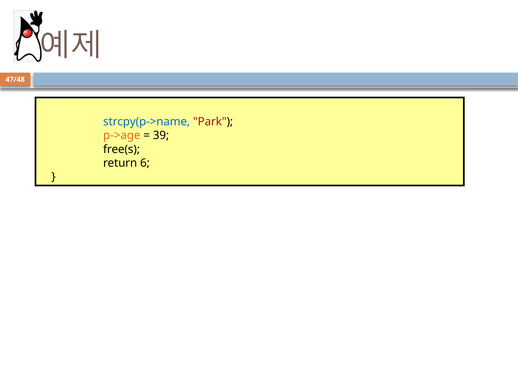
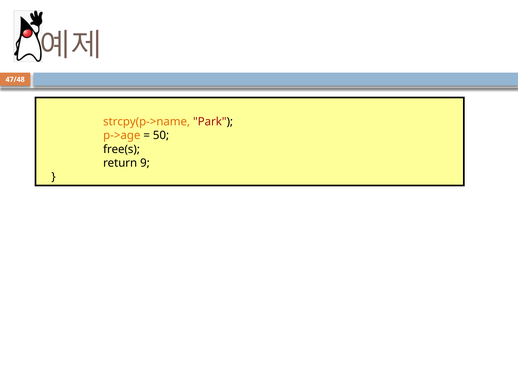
strcpy(p->name colour: blue -> orange
39: 39 -> 50
6: 6 -> 9
